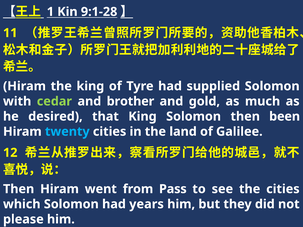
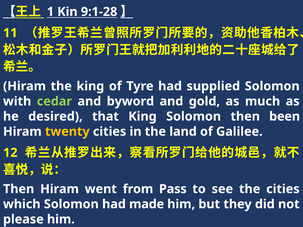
brother: brother -> byword
twenty colour: light blue -> yellow
years: years -> made
